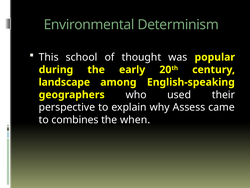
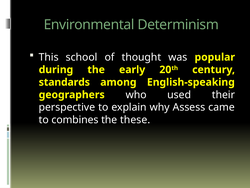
landscape: landscape -> standards
when: when -> these
